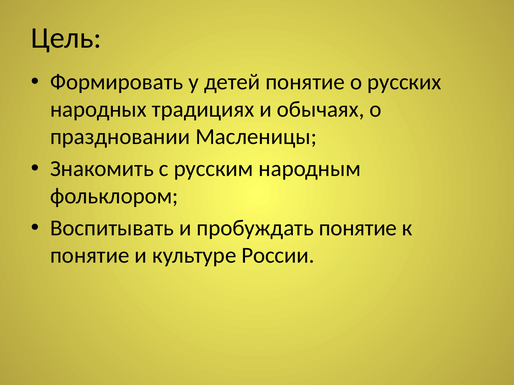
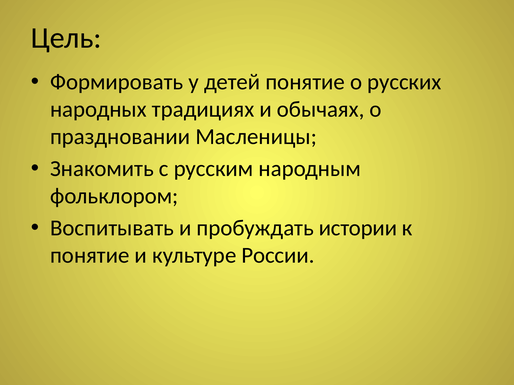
пробуждать понятие: понятие -> истории
